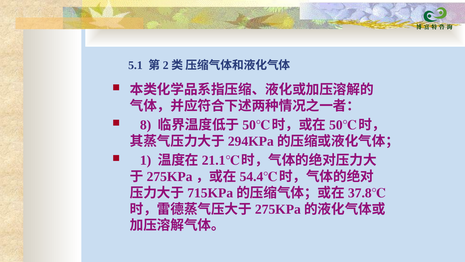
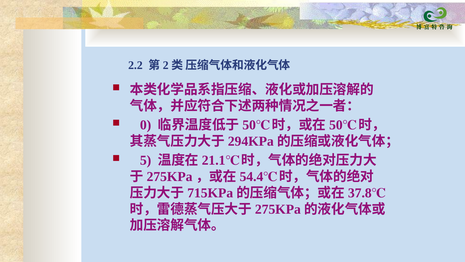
5.1: 5.1 -> 2.2
8: 8 -> 0
1: 1 -> 5
